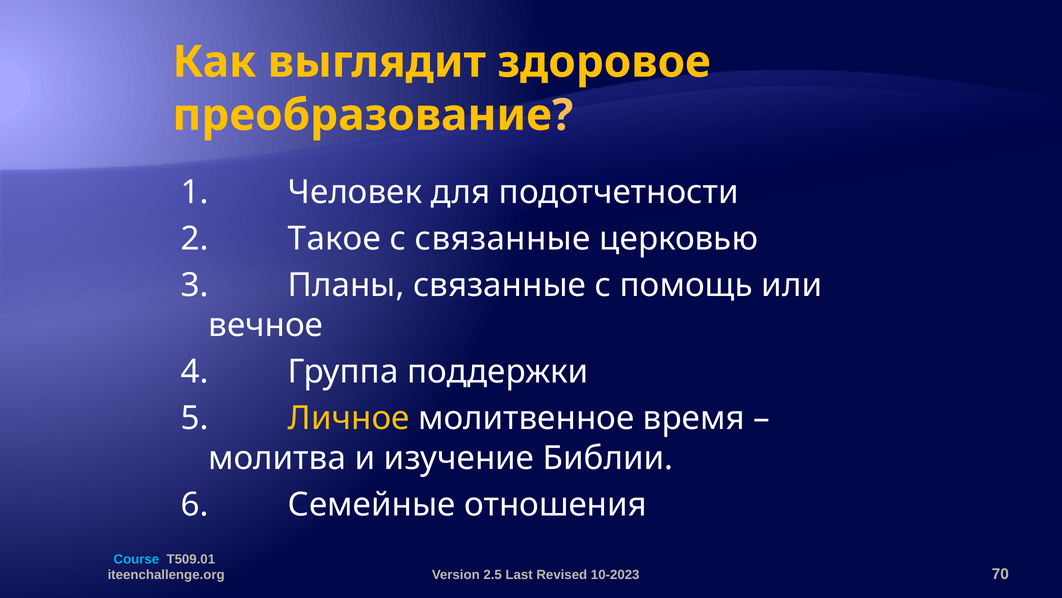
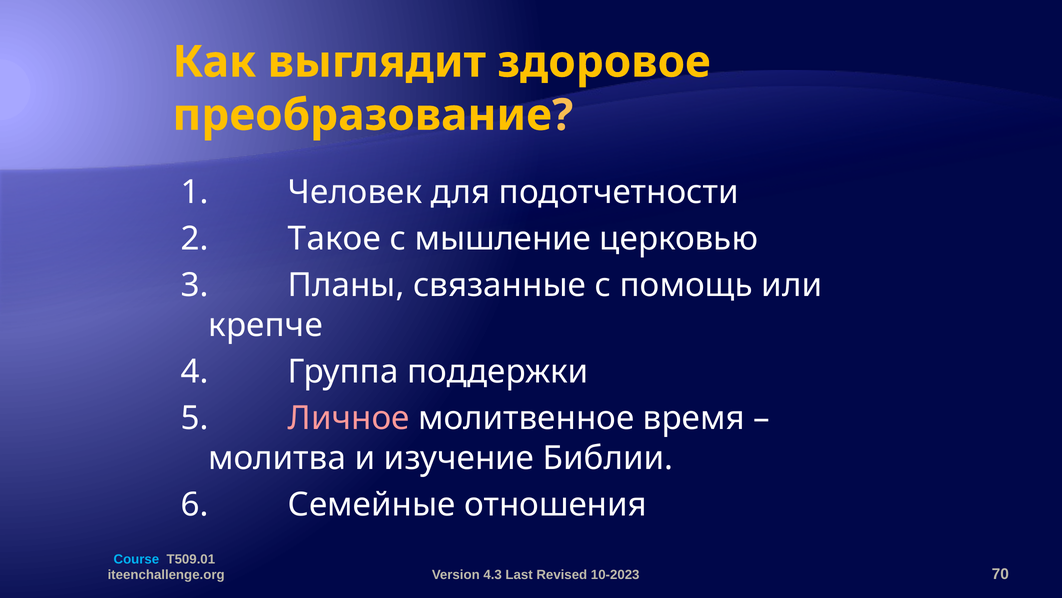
с связанные: связанные -> мышление
вечное: вечное -> крепче
Личное colour: yellow -> pink
2.5: 2.5 -> 4.3
